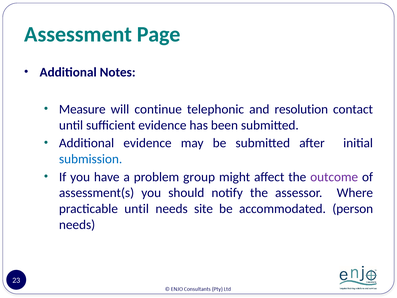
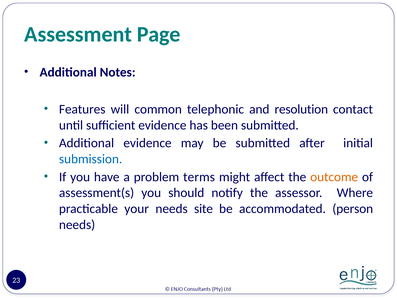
Measure: Measure -> Features
continue: continue -> common
group: group -> terms
outcome colour: purple -> orange
practicable until: until -> your
